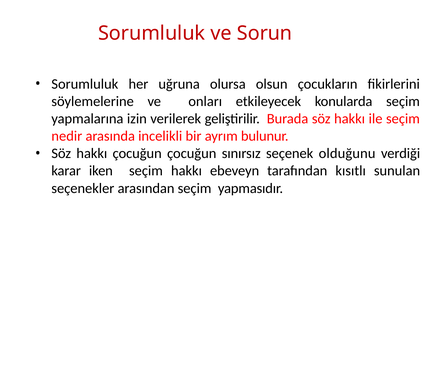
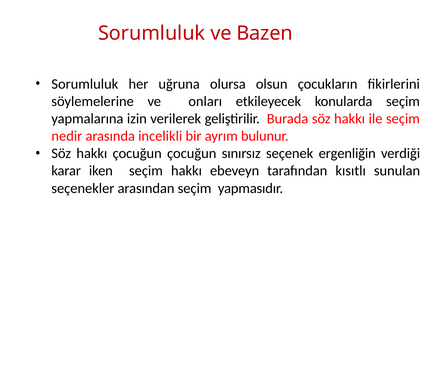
Sorun: Sorun -> Bazen
olduğunu: olduğunu -> ergenliğin
